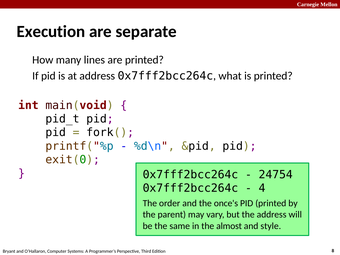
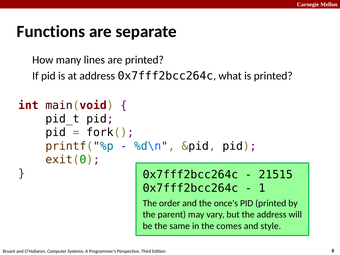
Execution: Execution -> Functions
24754: 24754 -> 21515
4: 4 -> 1
almost: almost -> comes
